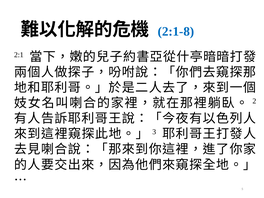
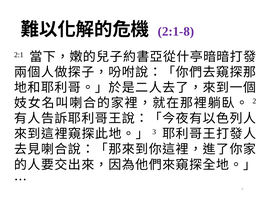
2:1-8 colour: blue -> purple
